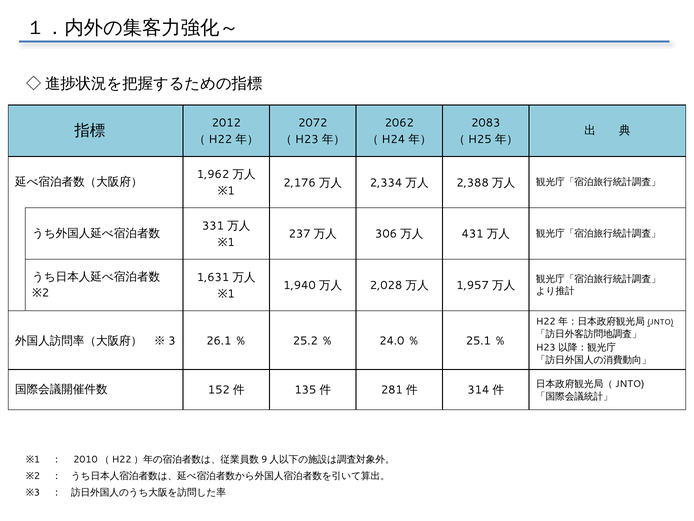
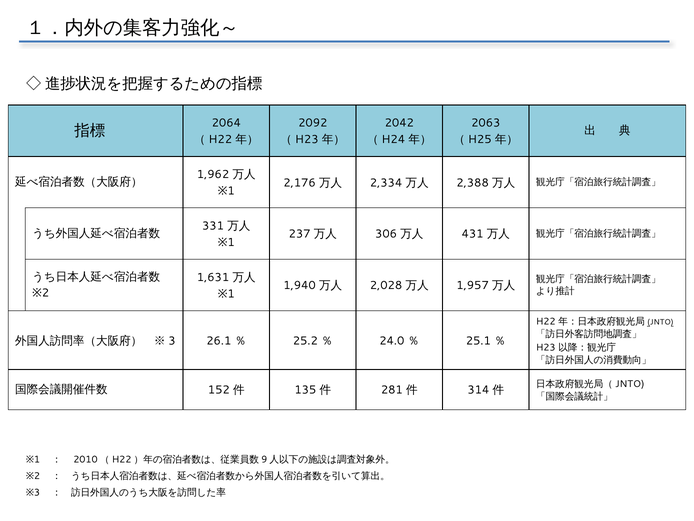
2012: 2012 -> 2064
2072: 2072 -> 2092
2062: 2062 -> 2042
2083: 2083 -> 2063
